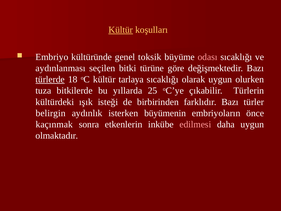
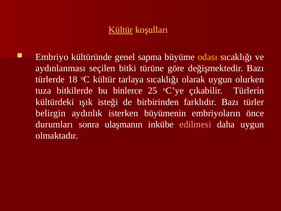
toksik: toksik -> sapma
odası colour: pink -> yellow
türlerde underline: present -> none
yıllarda: yıllarda -> binlerce
kaçınmak: kaçınmak -> durumları
etkenlerin: etkenlerin -> ulaşmanın
